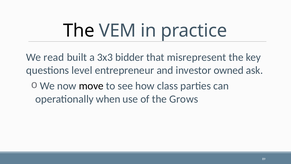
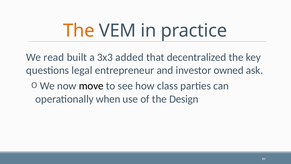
The at (79, 31) colour: black -> orange
bidder: bidder -> added
misrepresent: misrepresent -> decentralized
level: level -> legal
Grows: Grows -> Design
